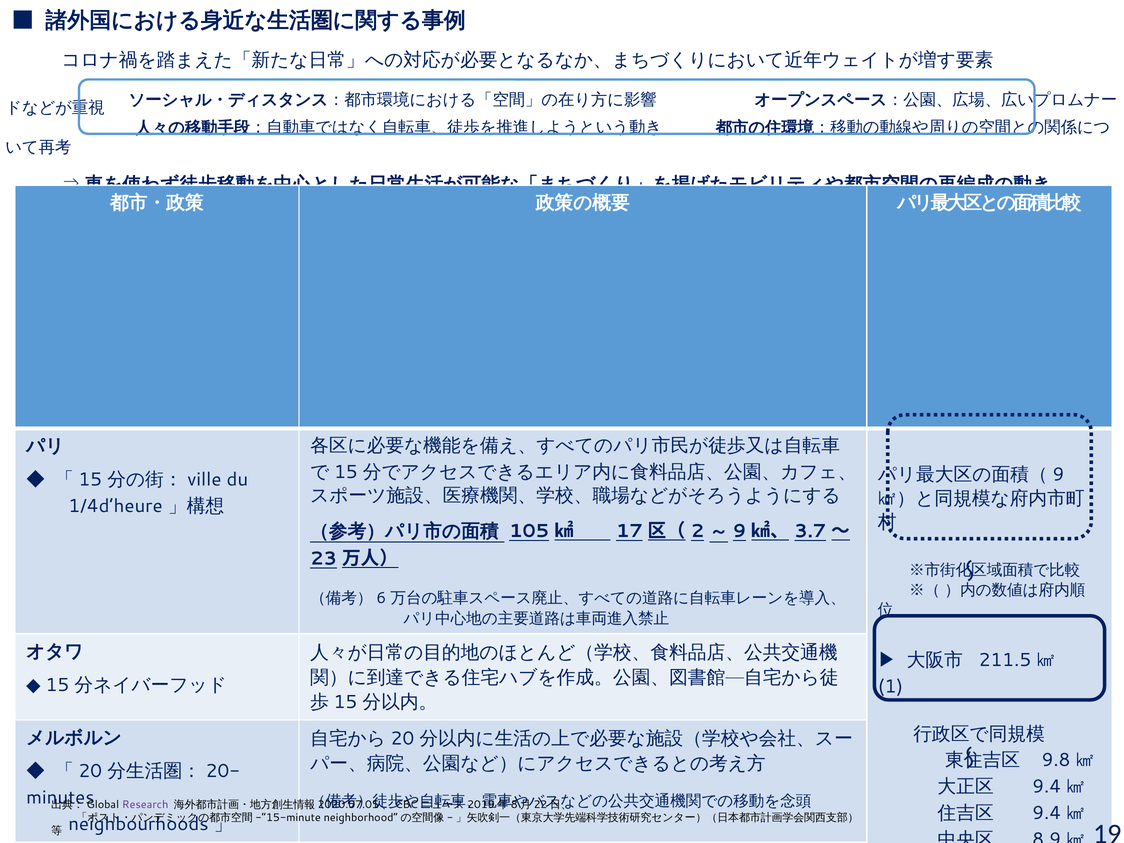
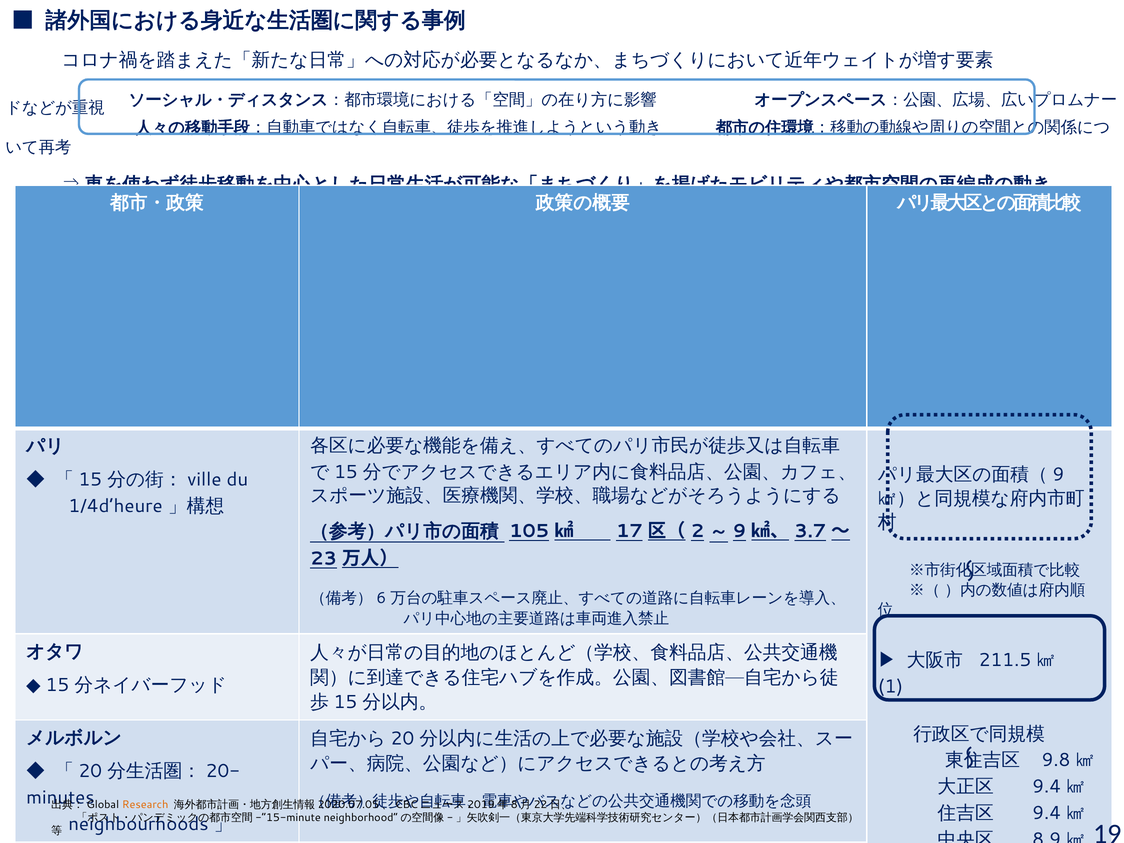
Research colour: purple -> orange
